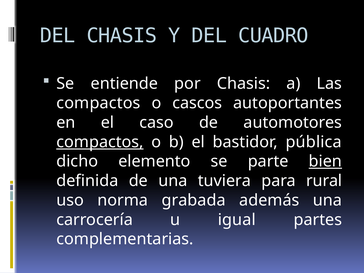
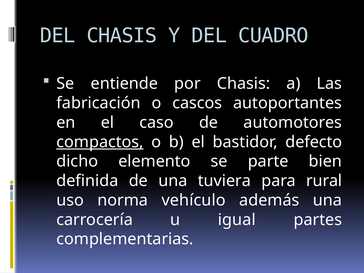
compactos at (98, 103): compactos -> fabricación
pública: pública -> defecto
bien underline: present -> none
grabada: grabada -> vehículo
